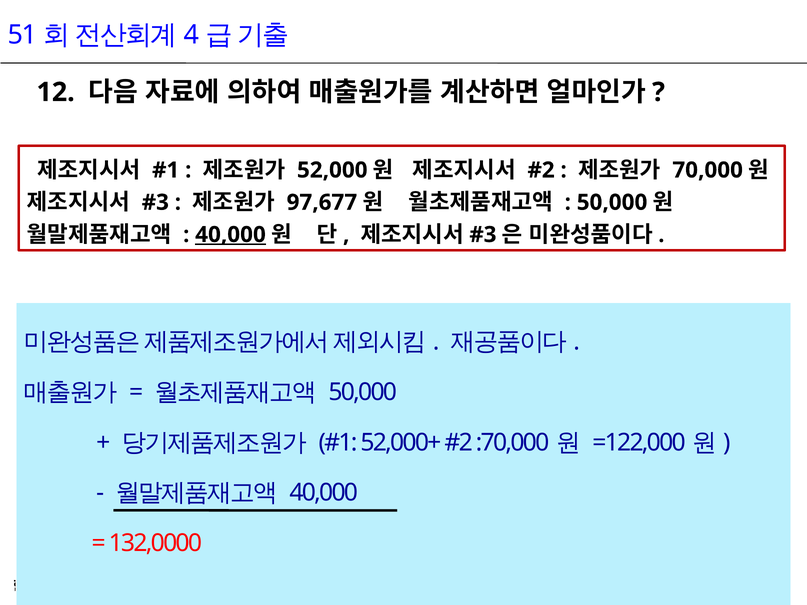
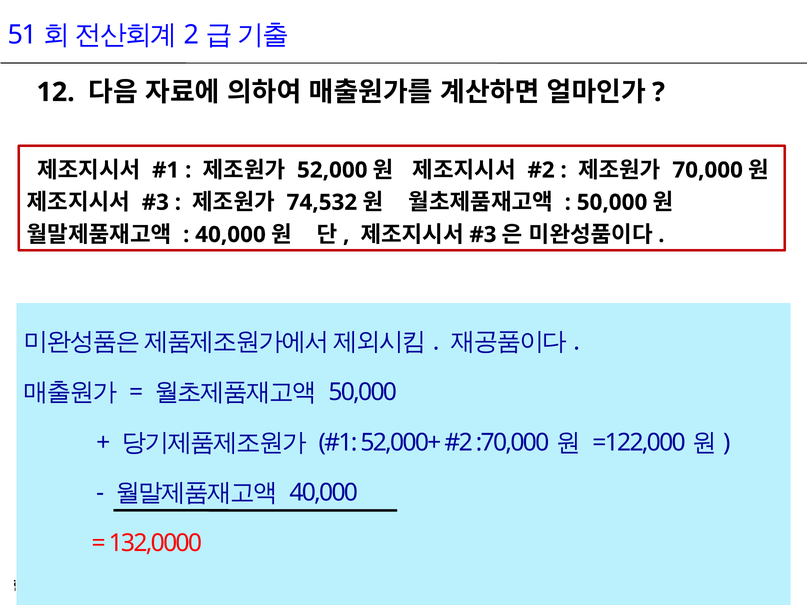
4: 4 -> 2
97,677: 97,677 -> 74,532
40,000 at (230, 235) underline: present -> none
